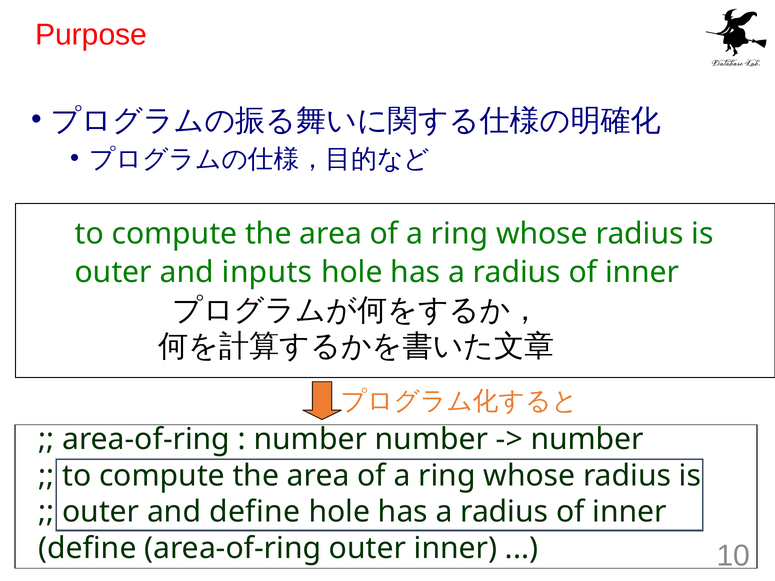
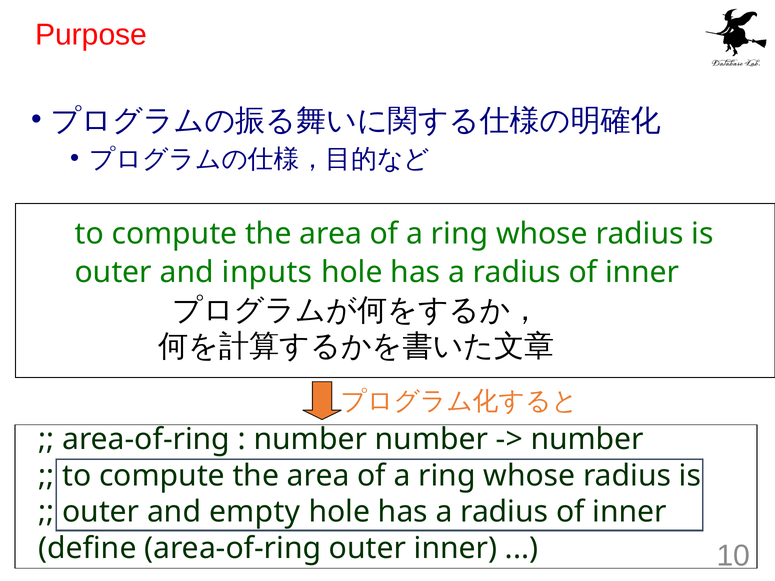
and define: define -> empty
